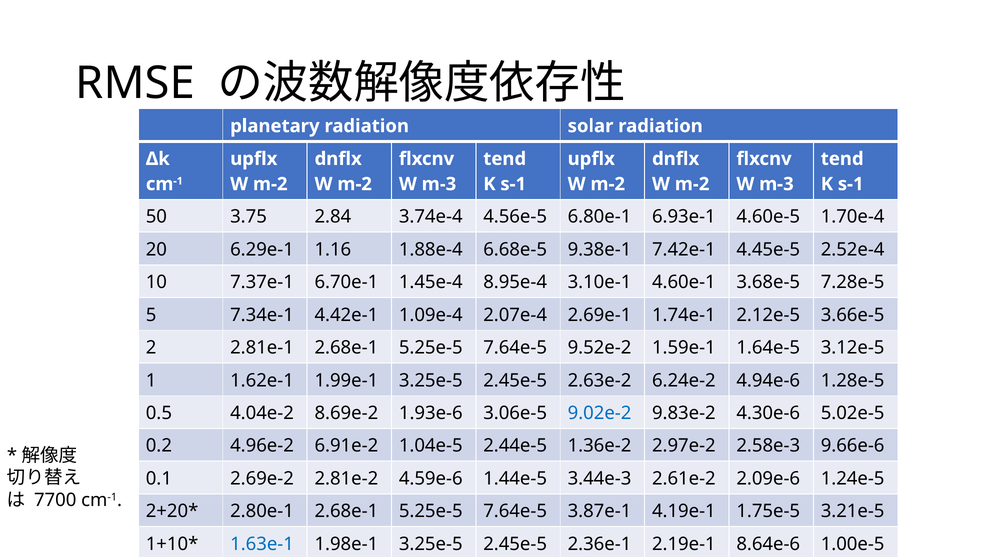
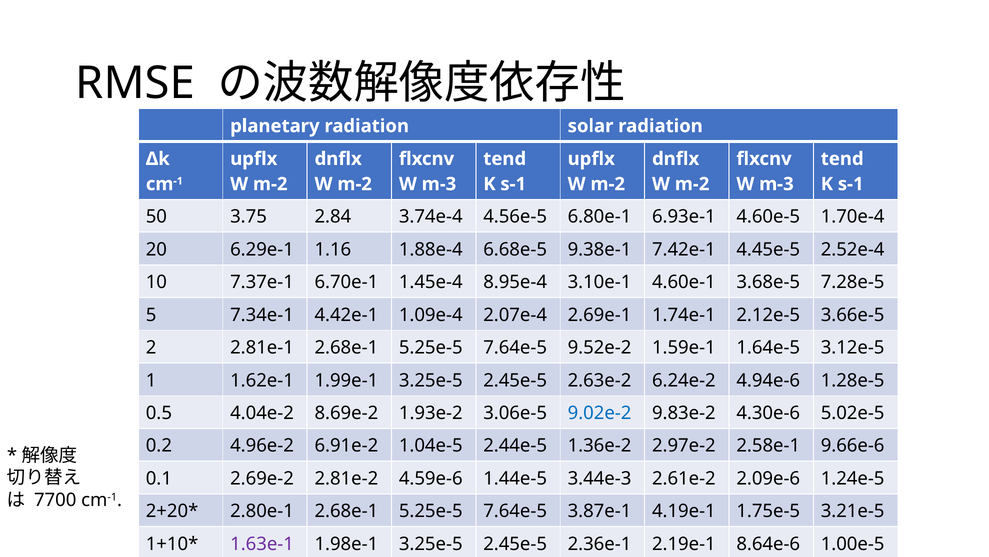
1.93e-6: 1.93e-6 -> 1.93e-2
2.58e-3: 2.58e-3 -> 2.58e-1
1.63e-1 colour: blue -> purple
